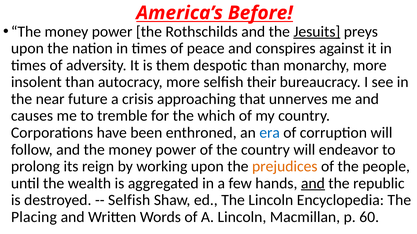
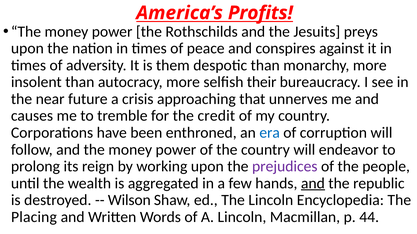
Before: Before -> Profits
Jesuits underline: present -> none
which: which -> credit
prejudices colour: orange -> purple
Selfish at (129, 201): Selfish -> Wilson
60: 60 -> 44
